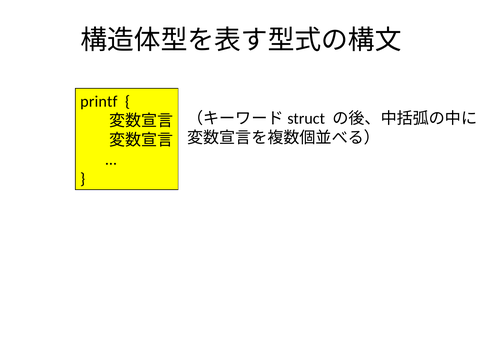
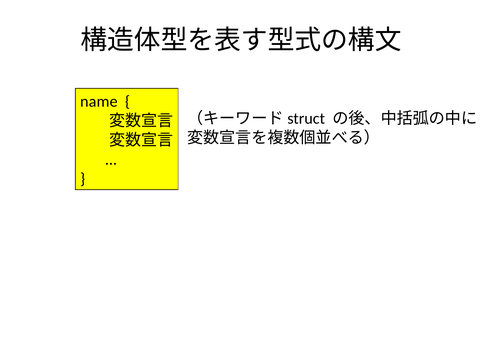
printf: printf -> name
